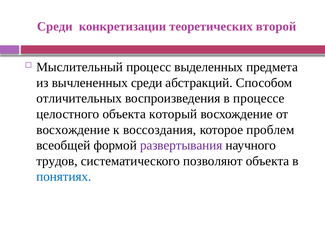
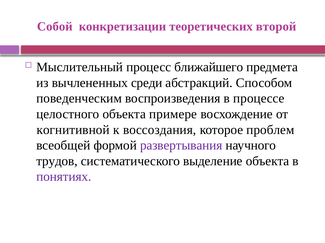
Среди at (55, 27): Среди -> Собой
выделенных: выделенных -> ближайшего
отличительных: отличительных -> поведенческим
который: который -> примере
восхождение at (73, 130): восхождение -> когнитивной
позволяют: позволяют -> выделение
понятиях colour: blue -> purple
